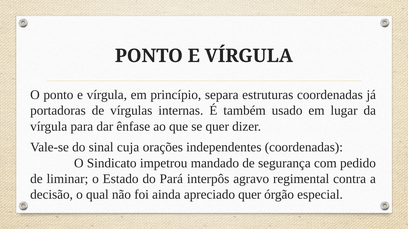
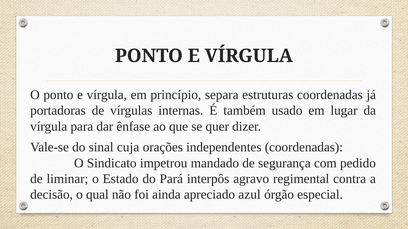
apreciado quer: quer -> azul
